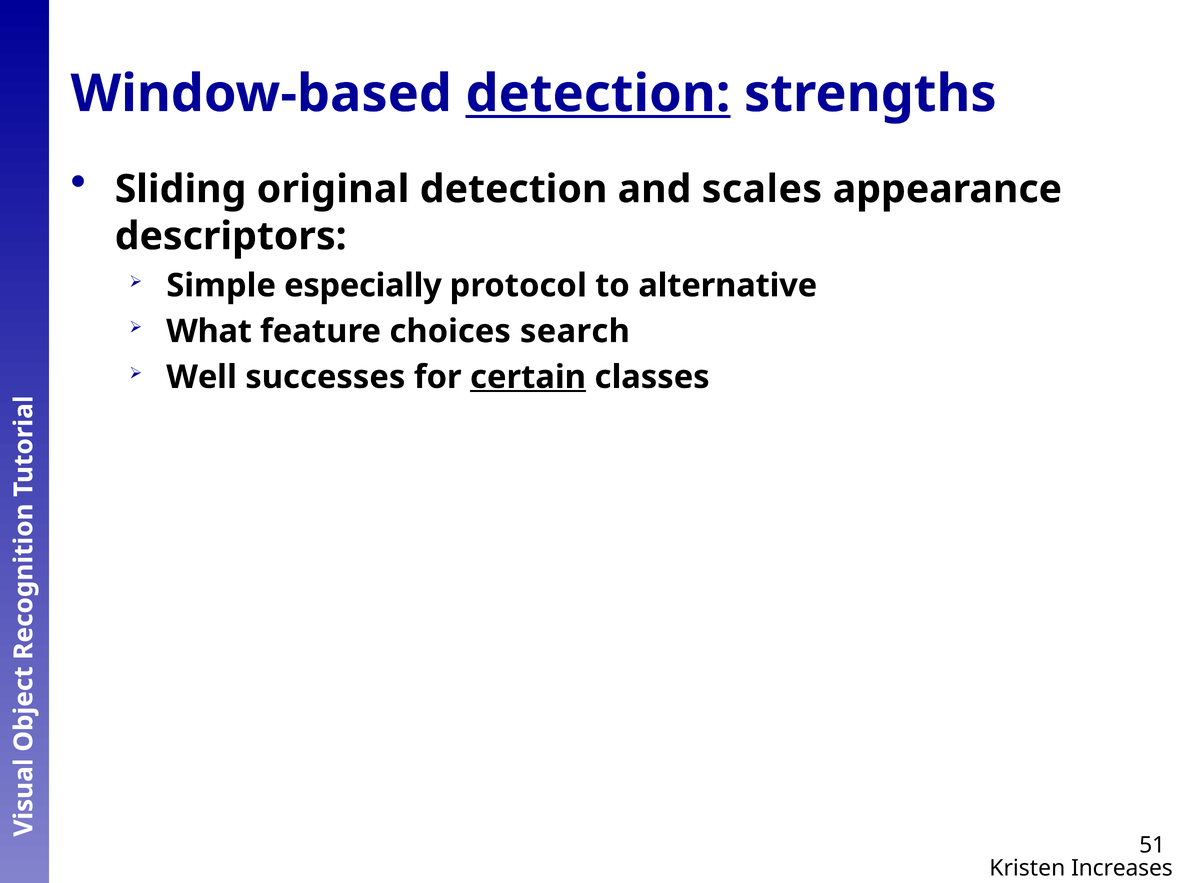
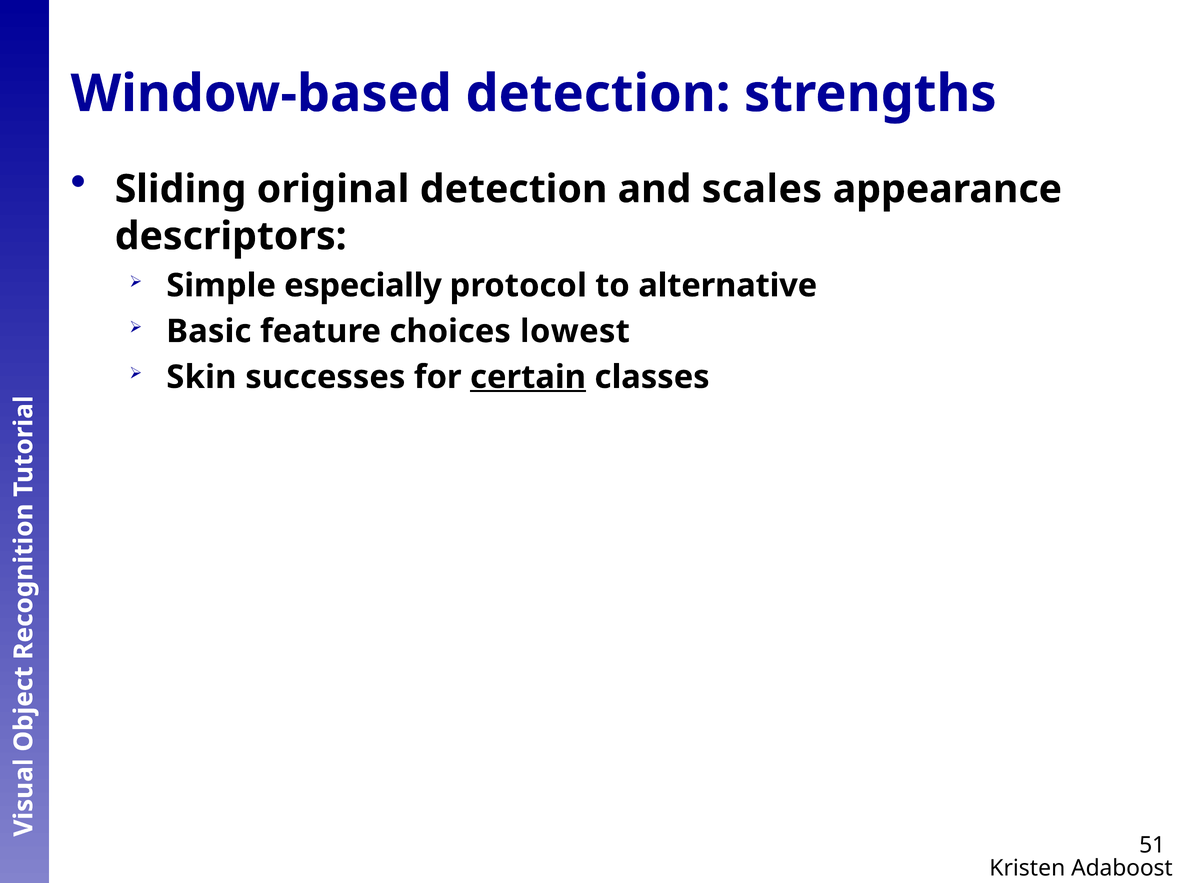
detection at (598, 94) underline: present -> none
What: What -> Basic
search: search -> lowest
Well: Well -> Skin
Increases: Increases -> Adaboost
